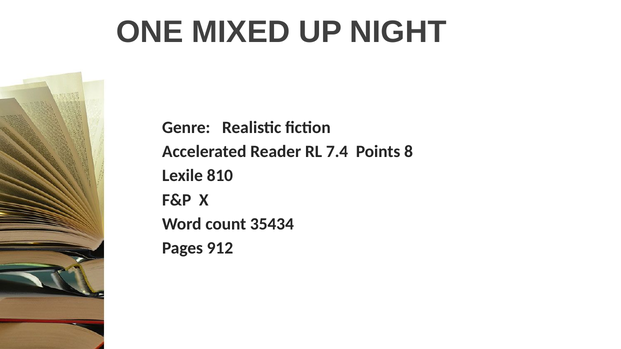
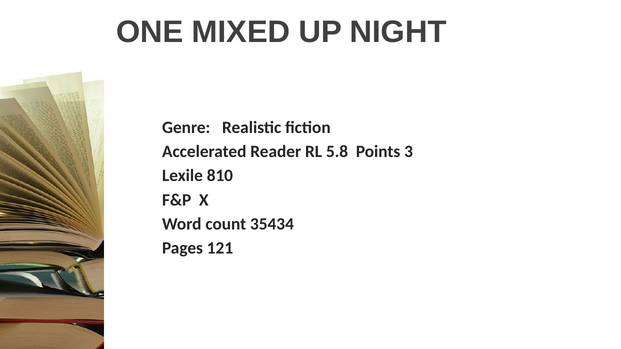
7.4: 7.4 -> 5.8
8: 8 -> 3
912: 912 -> 121
